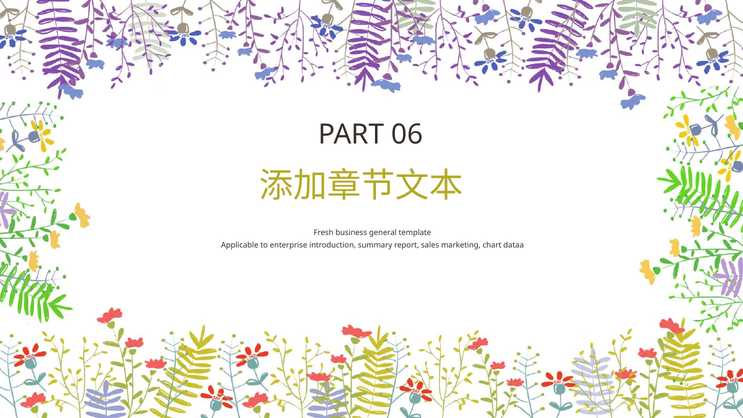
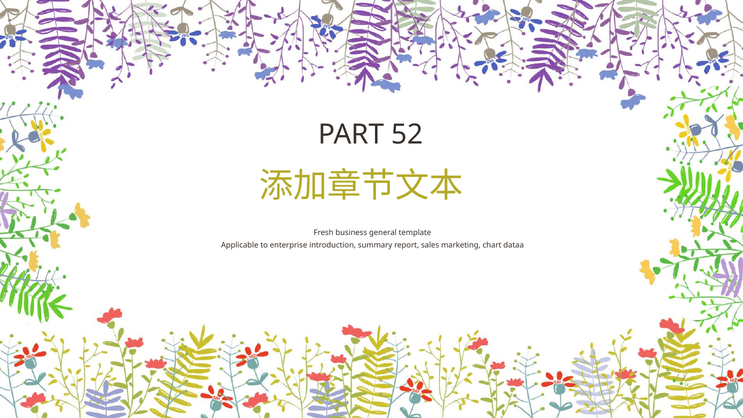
06: 06 -> 52
